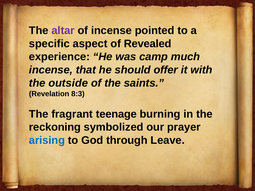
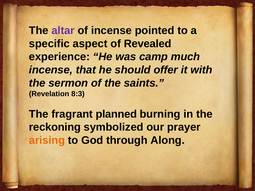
outside: outside -> sermon
teenage: teenage -> planned
arising colour: blue -> orange
Leave: Leave -> Along
